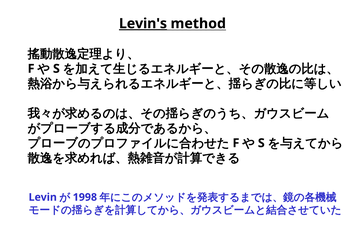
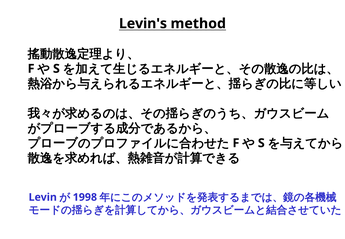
Levin's underline: present -> none
